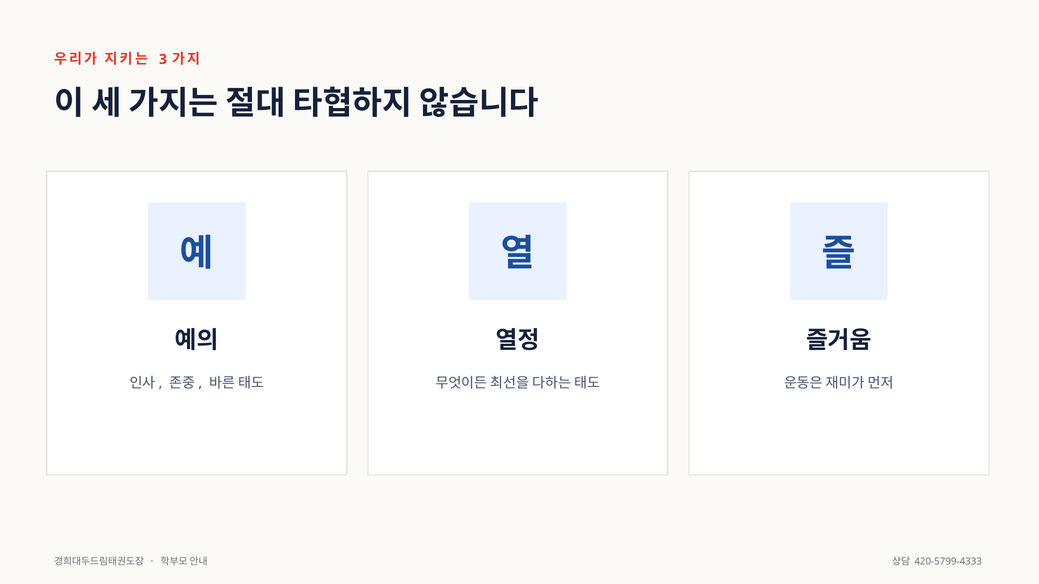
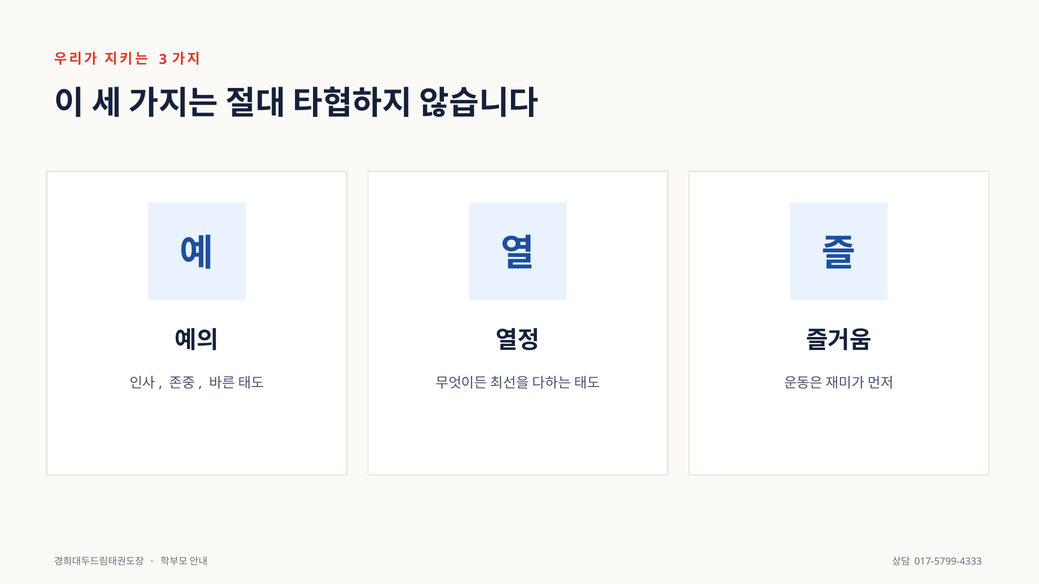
420-5799-4333: 420-5799-4333 -> 017-5799-4333
